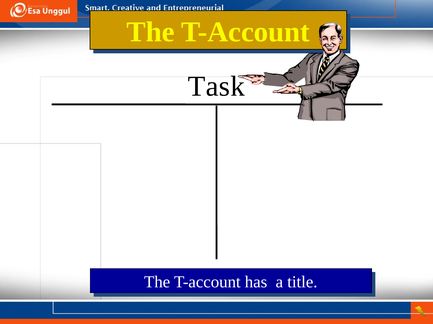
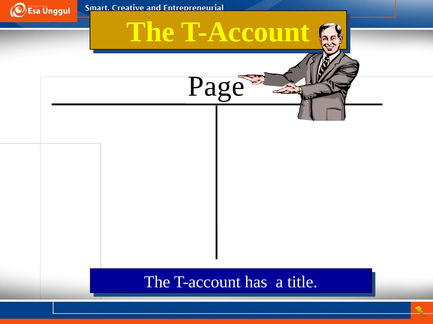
Task: Task -> Page
